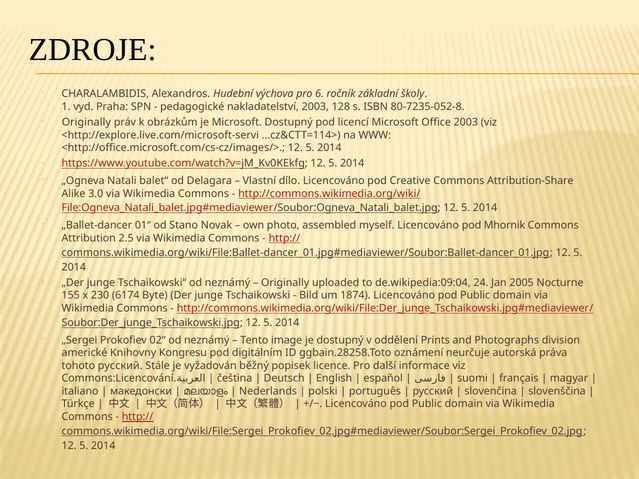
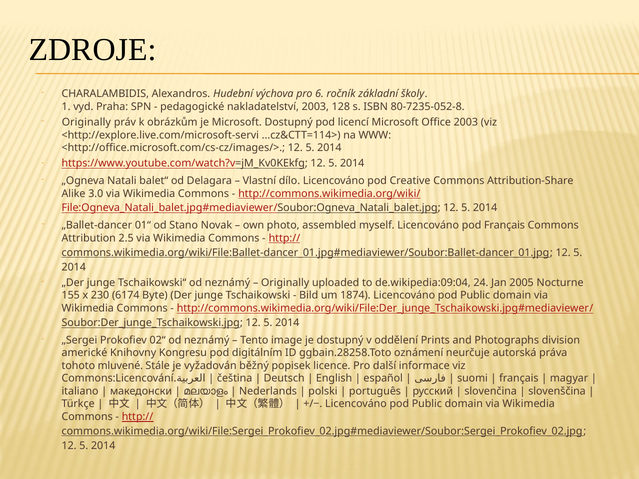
pod Mhornik: Mhornik -> Français
tohoto русский: русский -> mluvené
